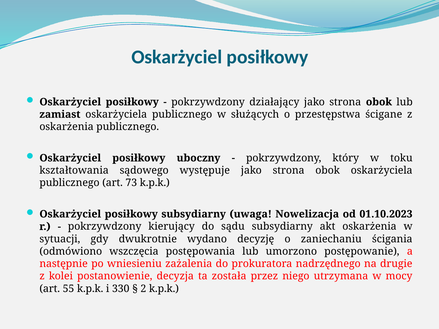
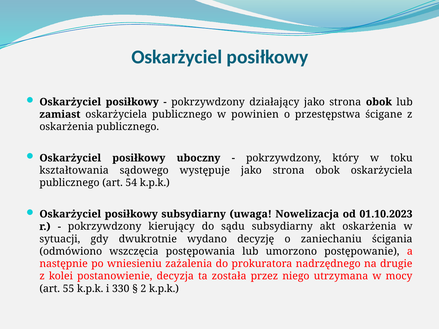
służących: służących -> powinien
73: 73 -> 54
